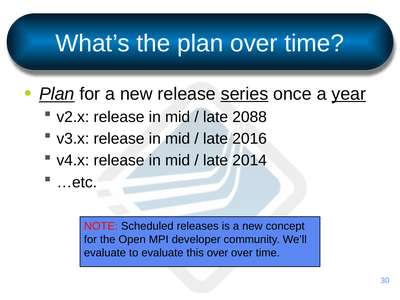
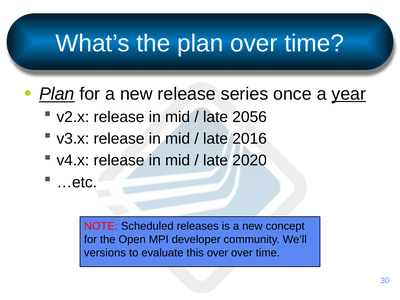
series underline: present -> none
2088: 2088 -> 2056
2014: 2014 -> 2020
evaluate at (105, 253): evaluate -> versions
